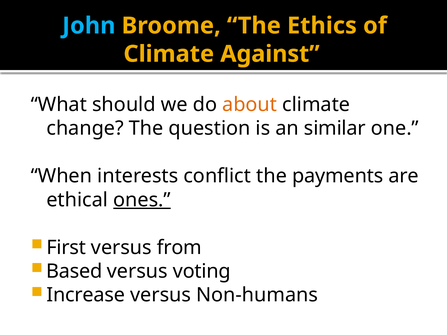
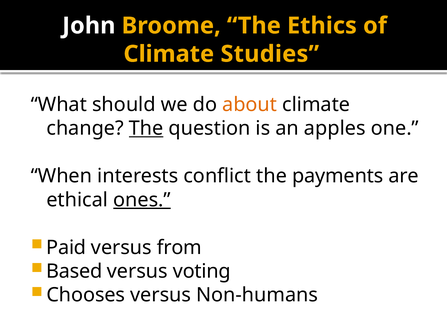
John colour: light blue -> white
Against: Against -> Studies
The at (146, 128) underline: none -> present
similar: similar -> apples
First: First -> Paid
Increase: Increase -> Chooses
